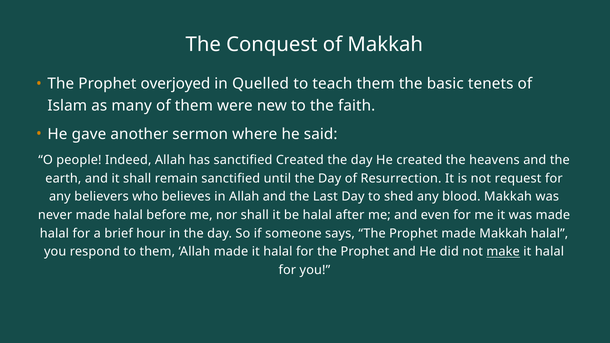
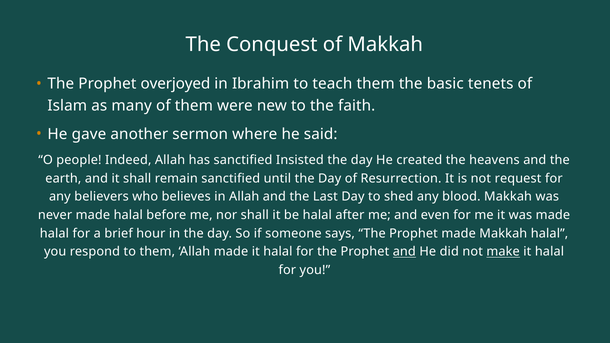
Quelled: Quelled -> Ibrahim
sanctified Created: Created -> Insisted
and at (404, 252) underline: none -> present
